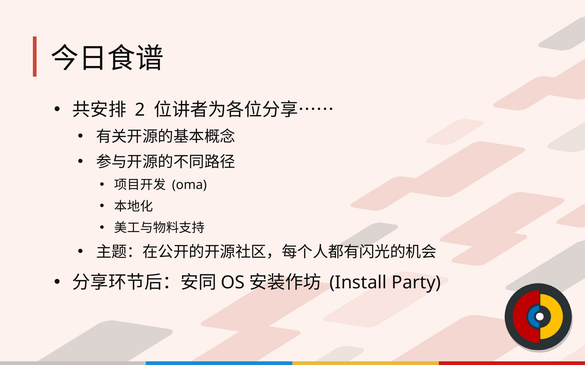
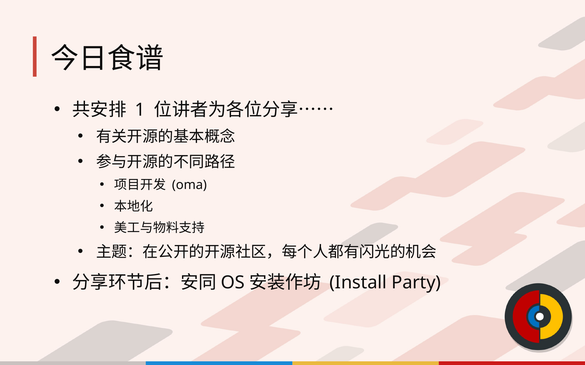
2: 2 -> 1
